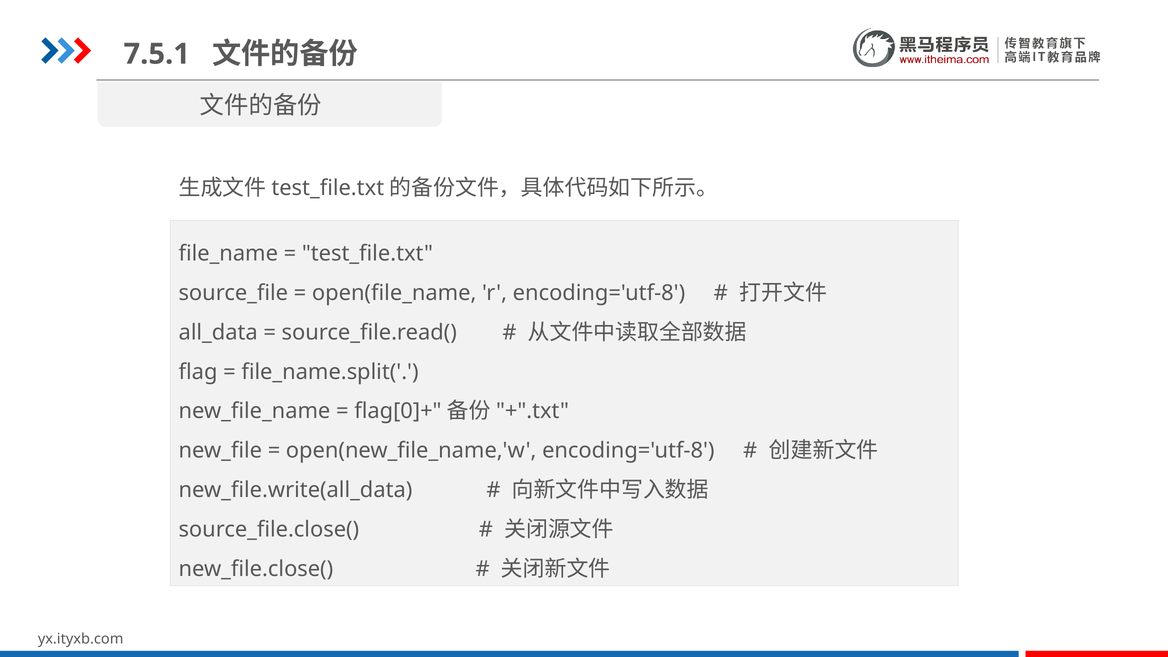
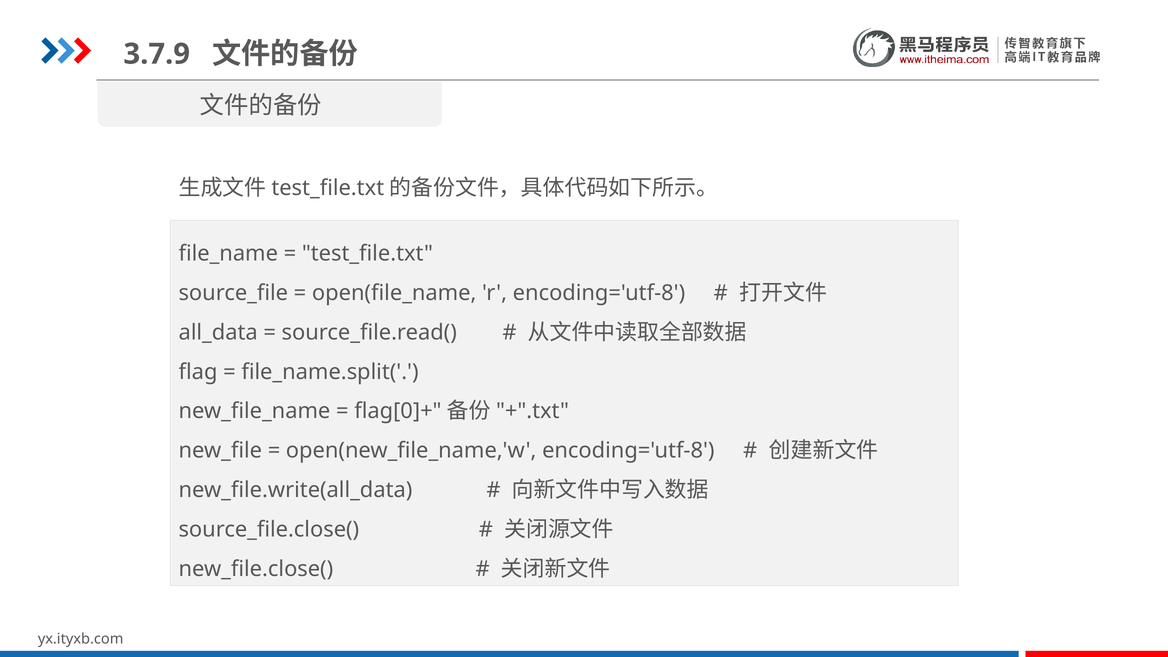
7.5.1: 7.5.1 -> 3.7.9
